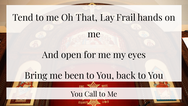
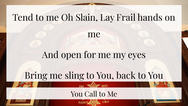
That: That -> Slain
been: been -> sling
